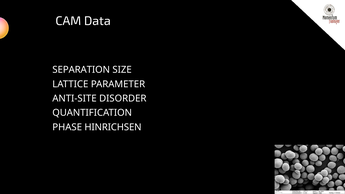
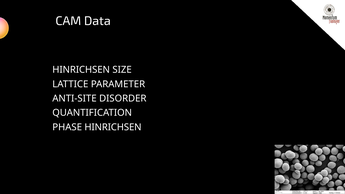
SEPARATION at (81, 70): SEPARATION -> HINRICHSEN
